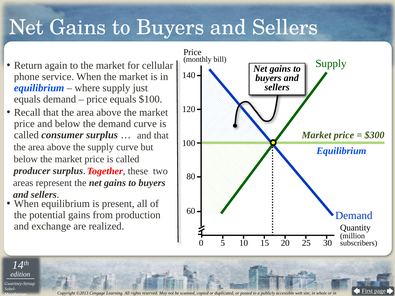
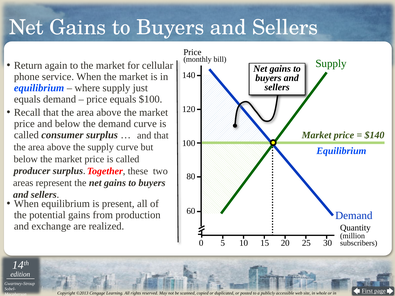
$300: $300 -> $140
